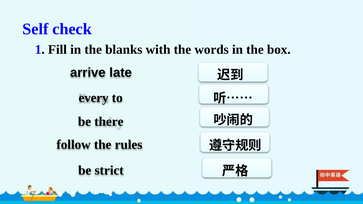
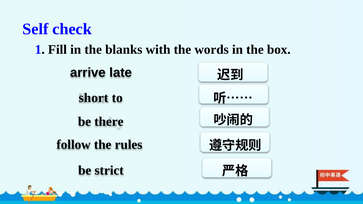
every: every -> short
